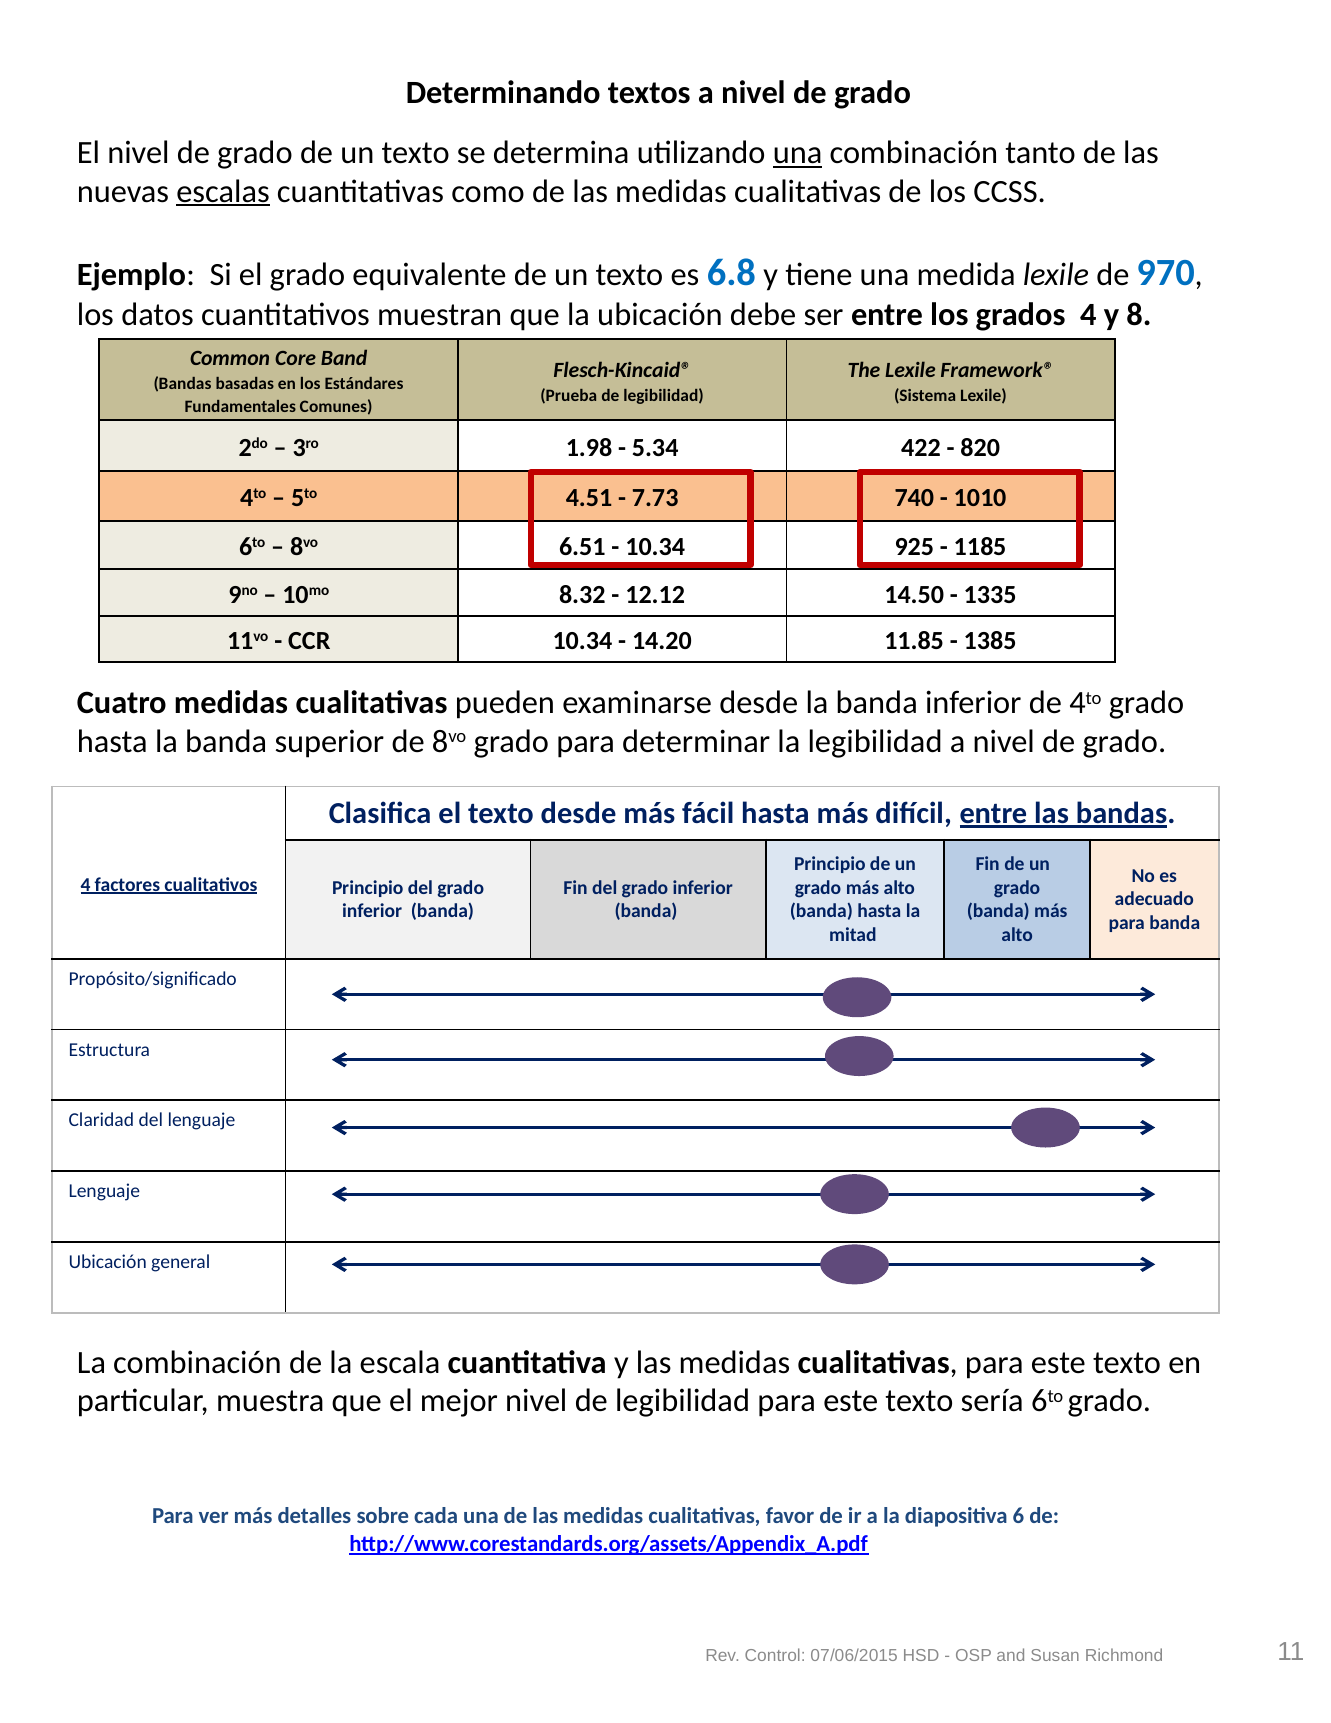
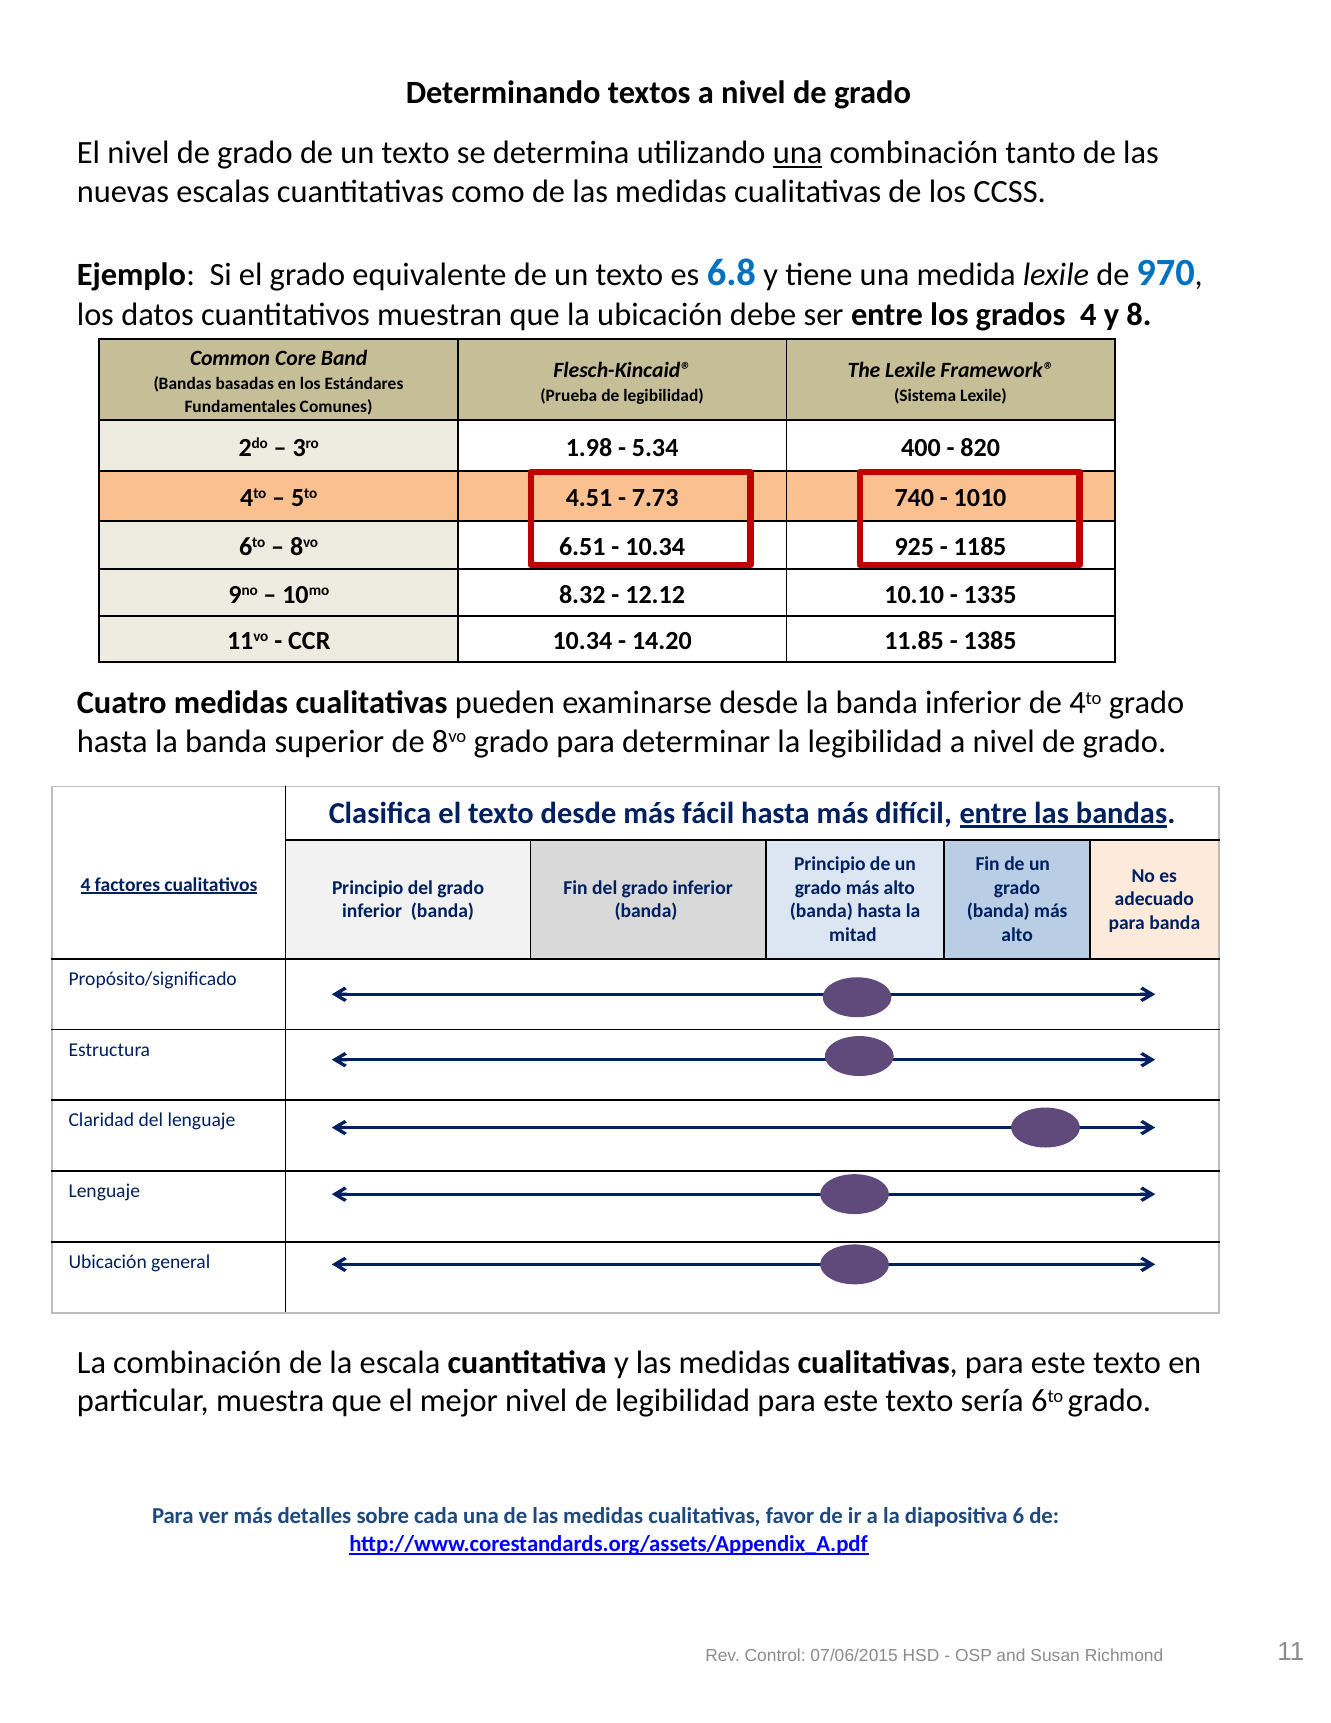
escalas underline: present -> none
422: 422 -> 400
14.50: 14.50 -> 10.10
